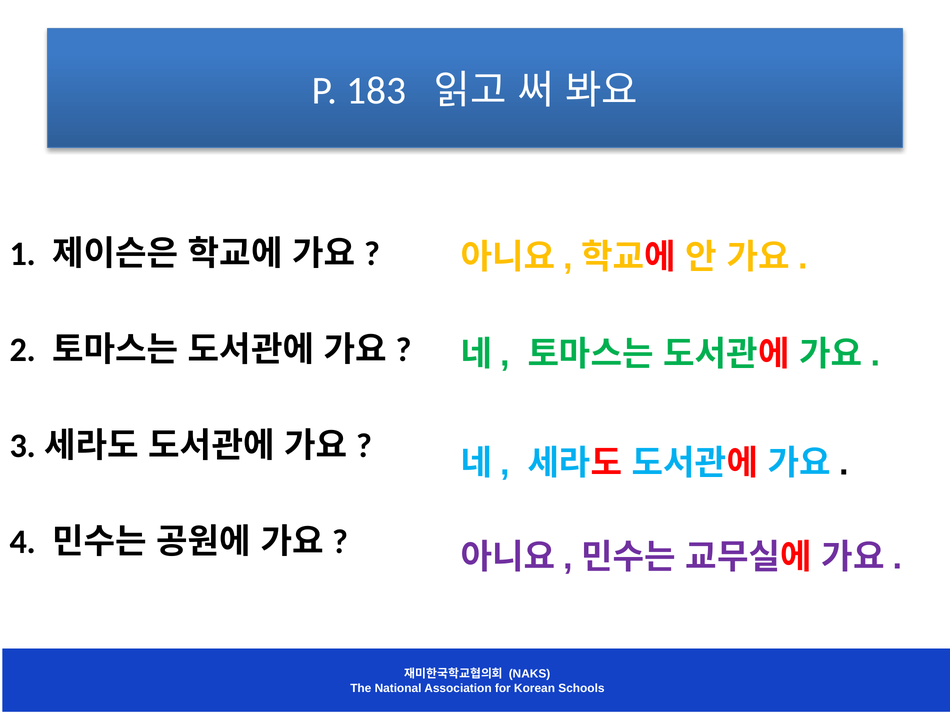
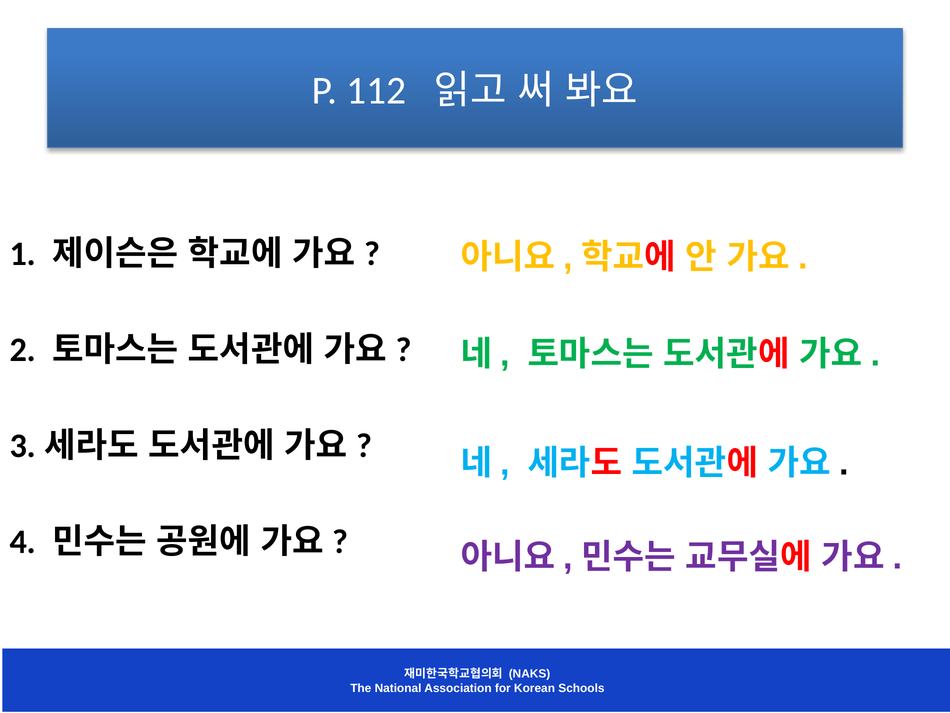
183: 183 -> 112
